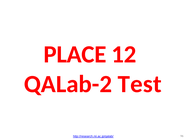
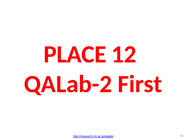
Test: Test -> First
